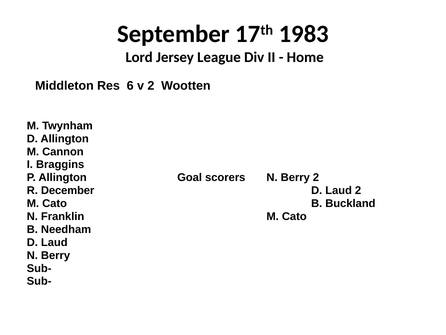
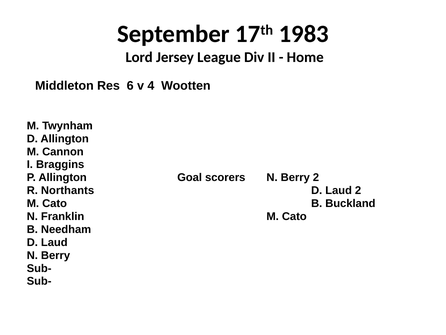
v 2: 2 -> 4
December: December -> Northants
